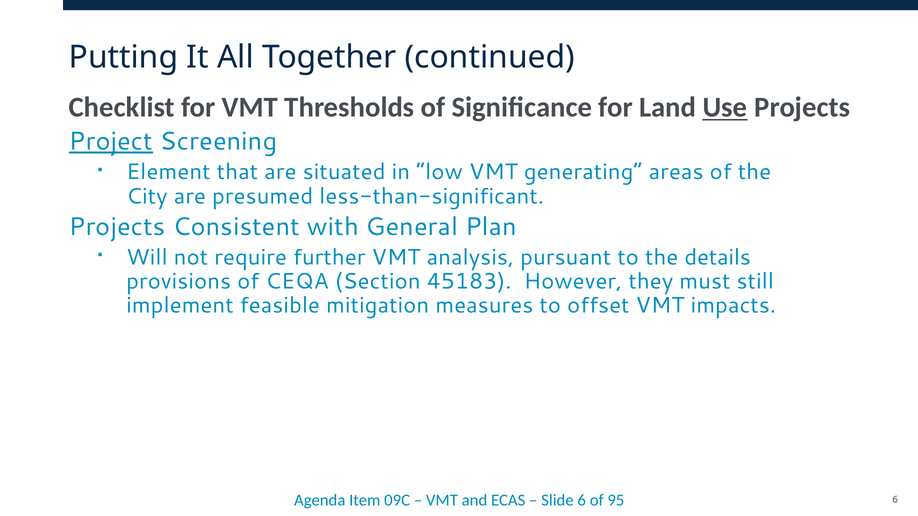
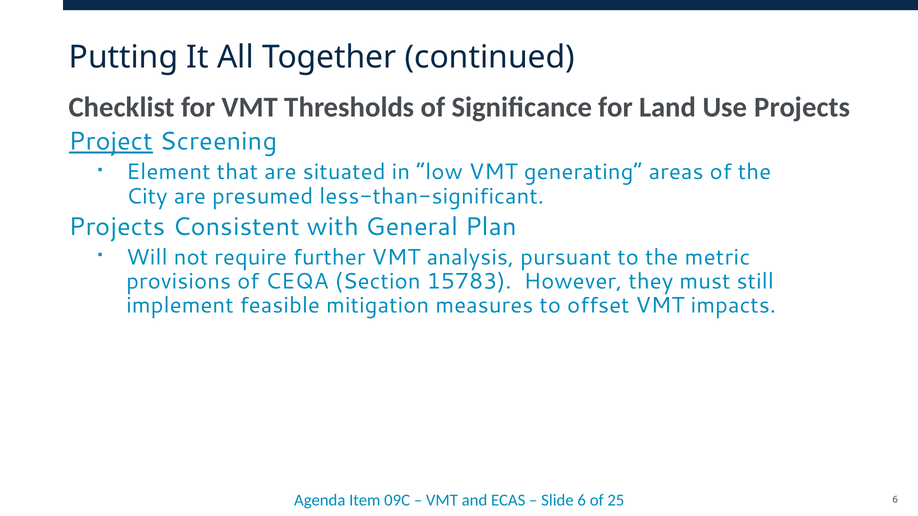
Use underline: present -> none
details: details -> metric
45183: 45183 -> 15783
95: 95 -> 25
